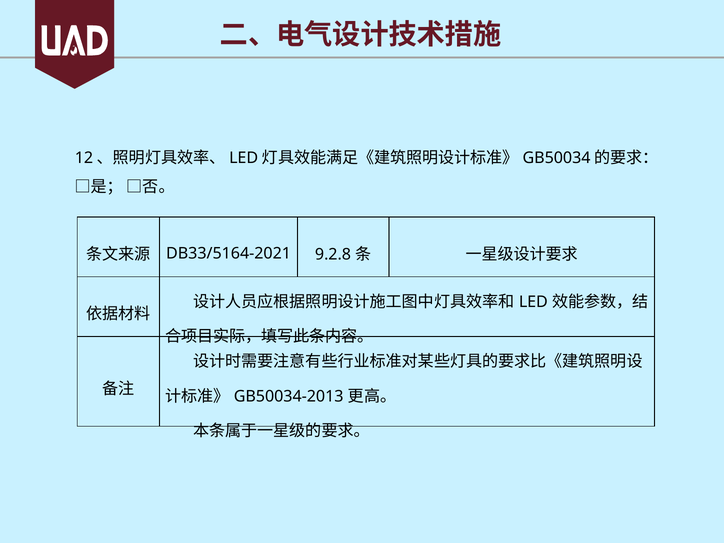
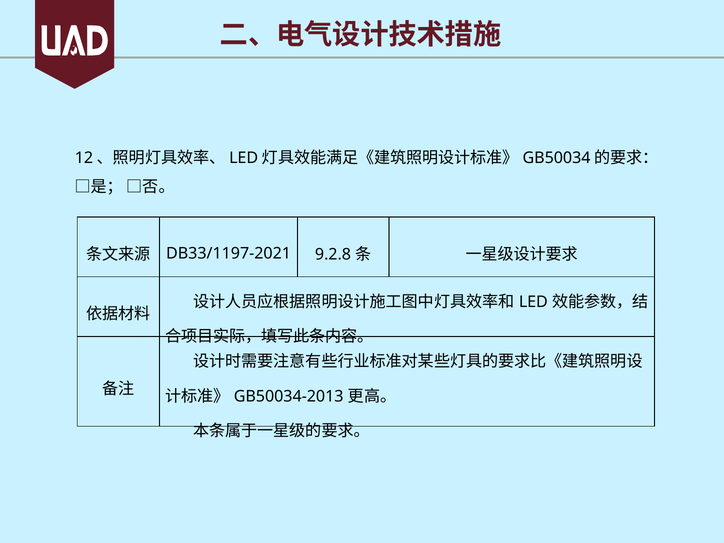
DB33/5164-2021: DB33/5164-2021 -> DB33/1197-2021
